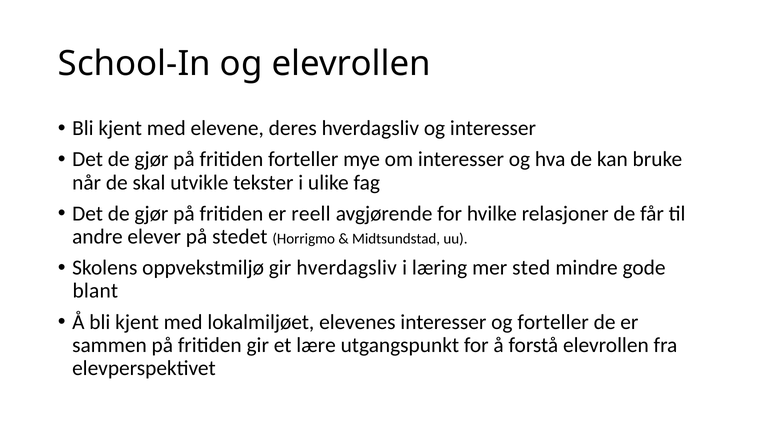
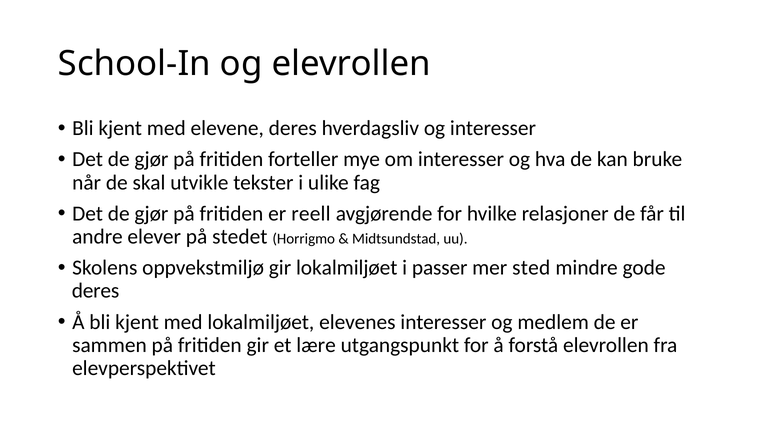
gir hverdagsliv: hverdagsliv -> lokalmiljøet
læring: læring -> passer
blant at (95, 291): blant -> deres
og forteller: forteller -> medlem
